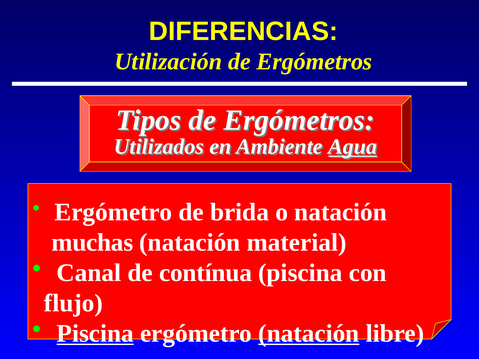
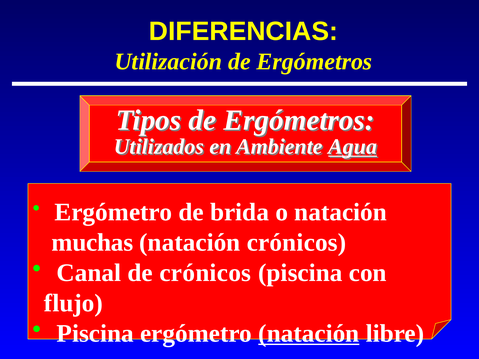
natación material: material -> crónicos
de contínua: contínua -> crónicos
Piscina at (95, 334) underline: present -> none
